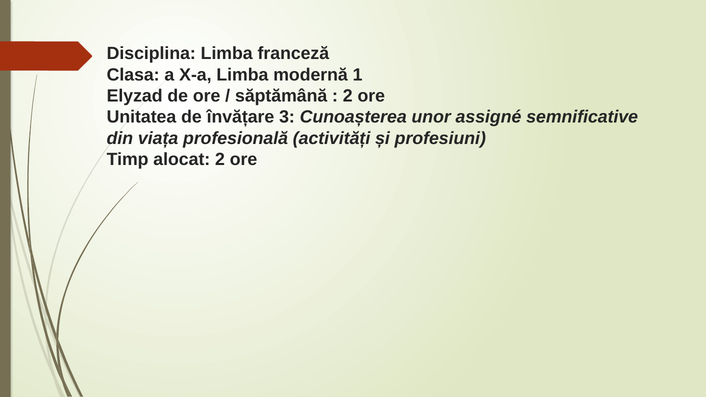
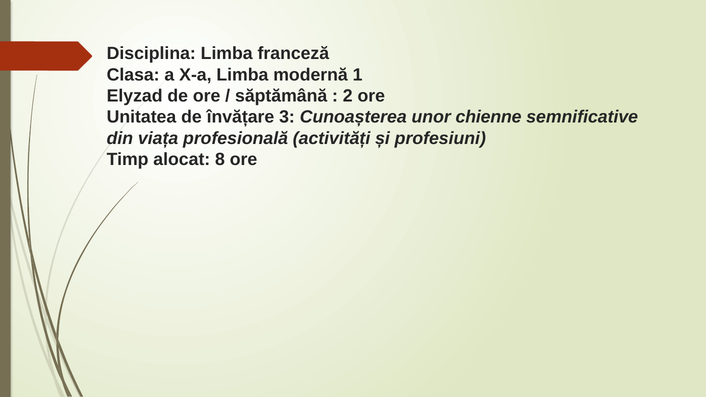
assigné: assigné -> chienne
alocat 2: 2 -> 8
